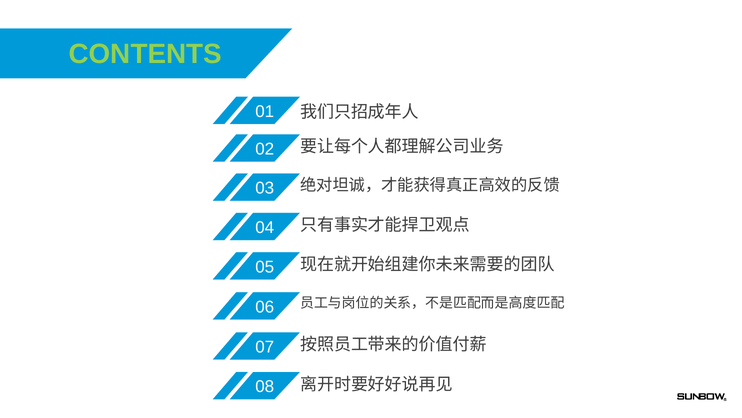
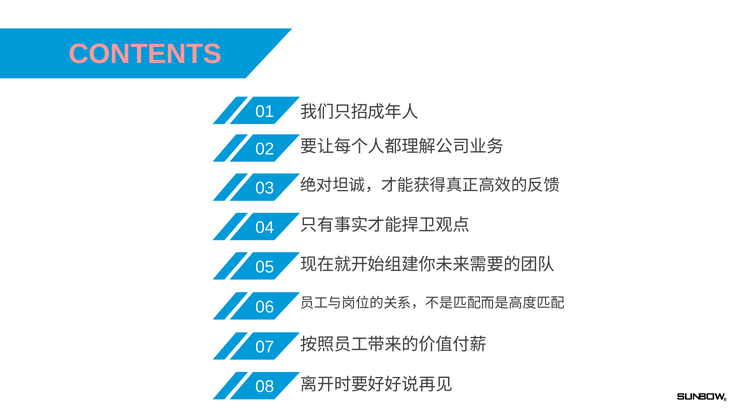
CONTENTS colour: light green -> pink
